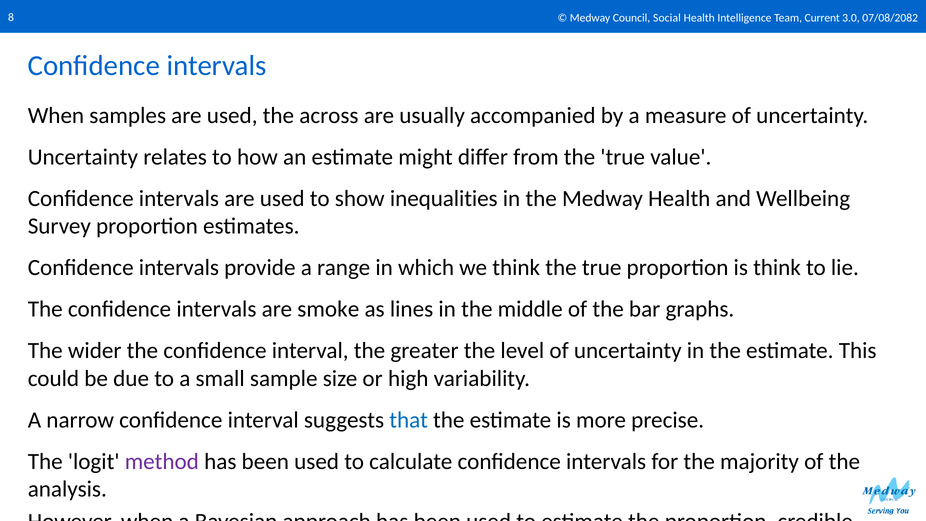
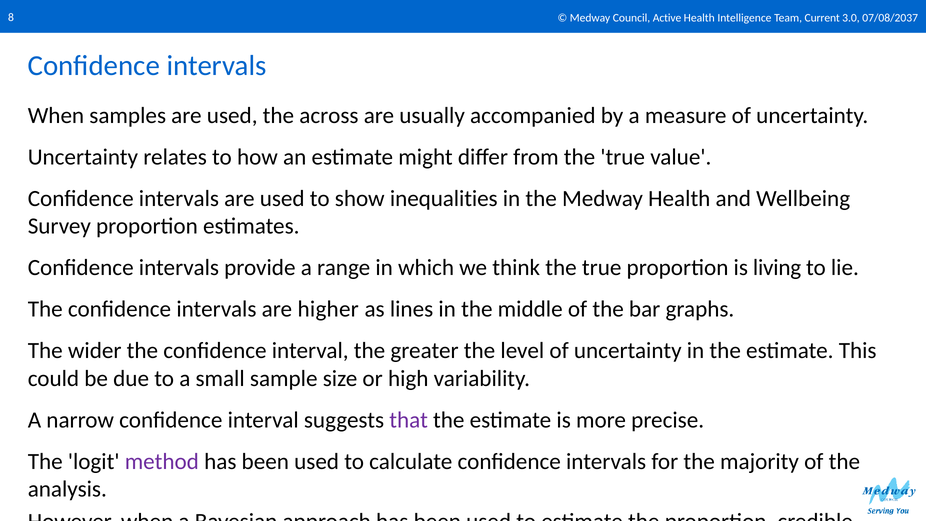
Social: Social -> Active
07/08/2082: 07/08/2082 -> 07/08/2037
is think: think -> living
smoke: smoke -> higher
that colour: blue -> purple
